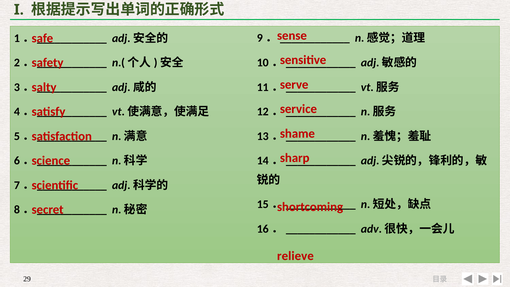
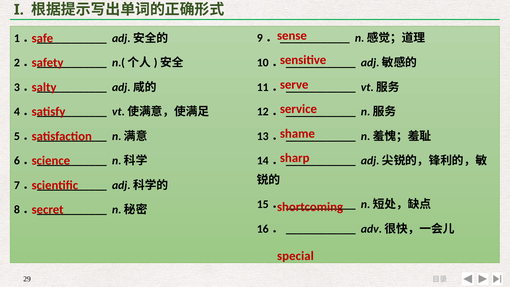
relieve: relieve -> special
